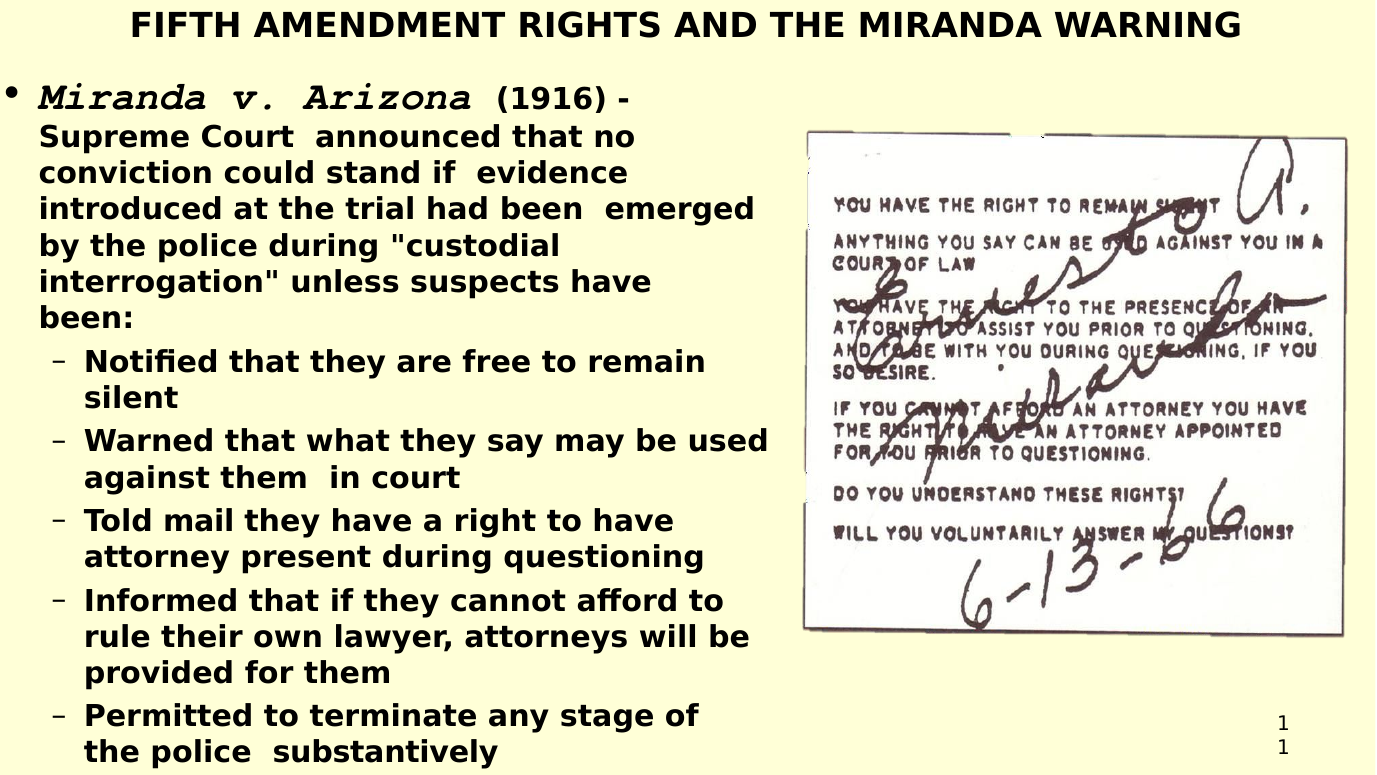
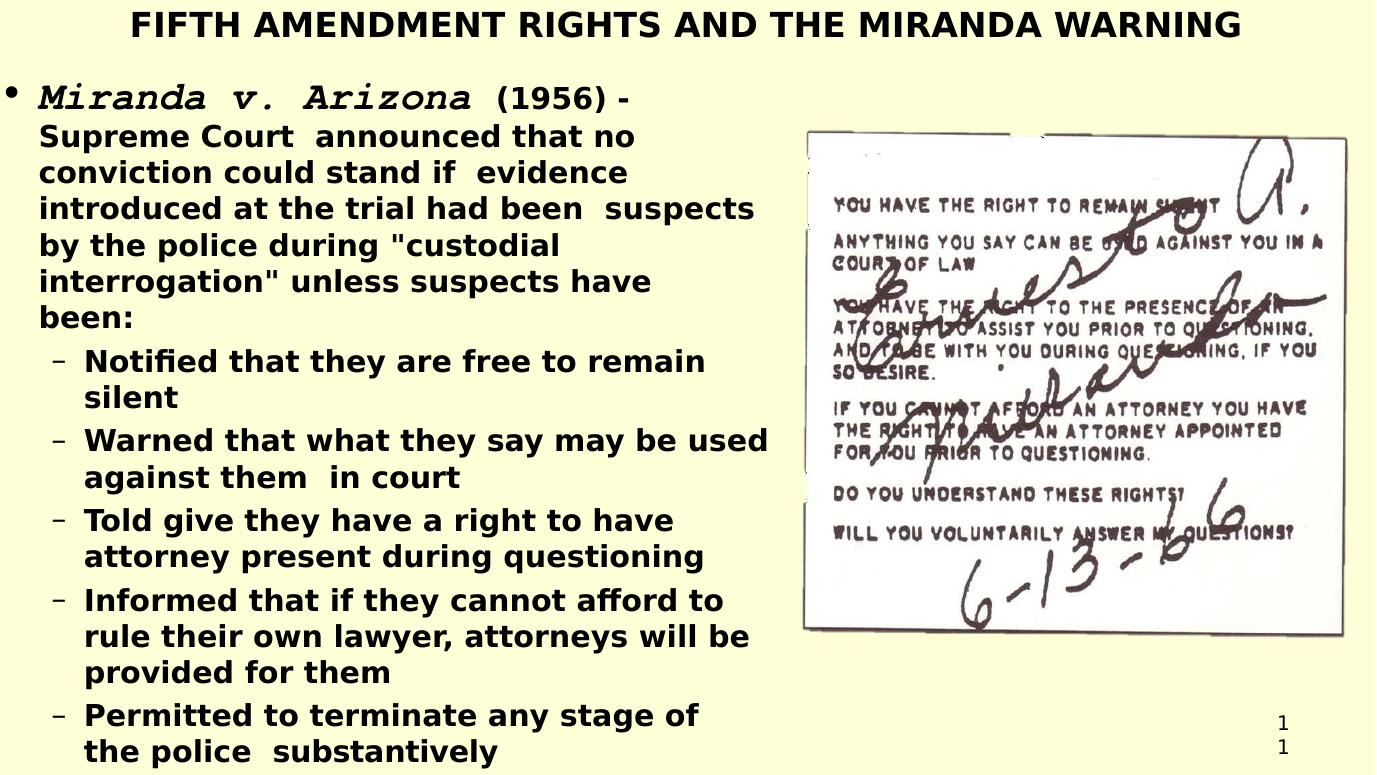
1916: 1916 -> 1956
been emerged: emerged -> suspects
mail: mail -> give
